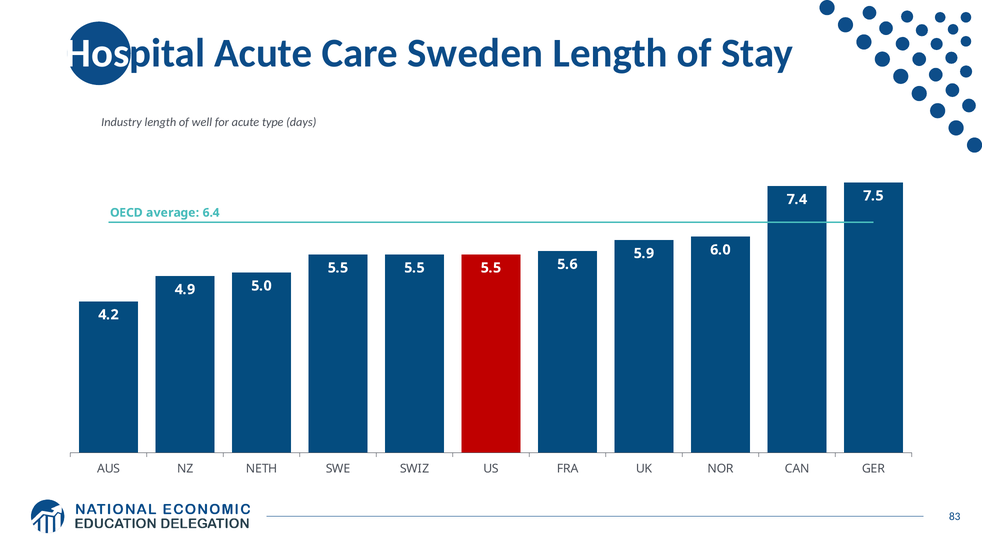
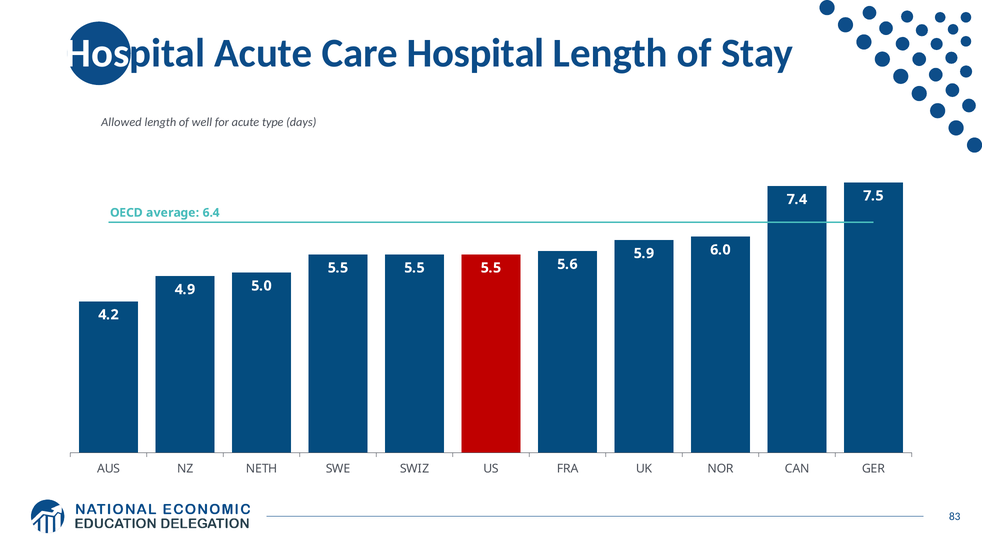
Care Sweden: Sweden -> Hospital
Industry: Industry -> Allowed
